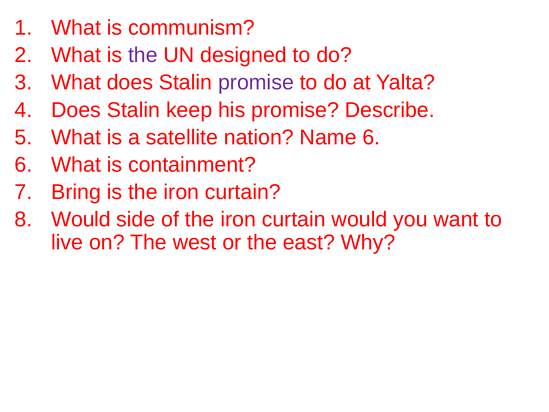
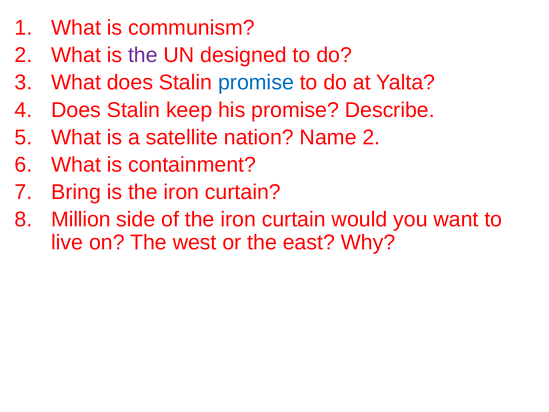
promise at (256, 83) colour: purple -> blue
Name 6: 6 -> 2
Would at (81, 219): Would -> Million
